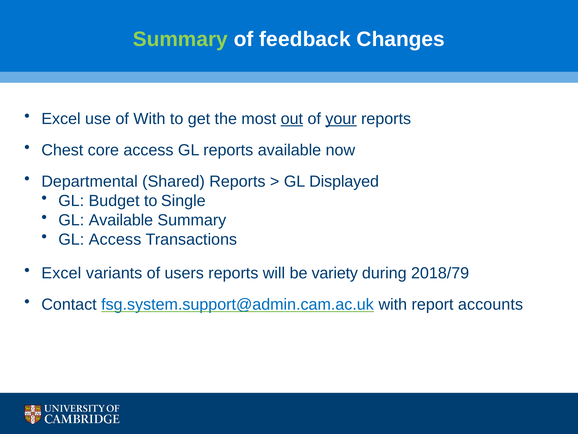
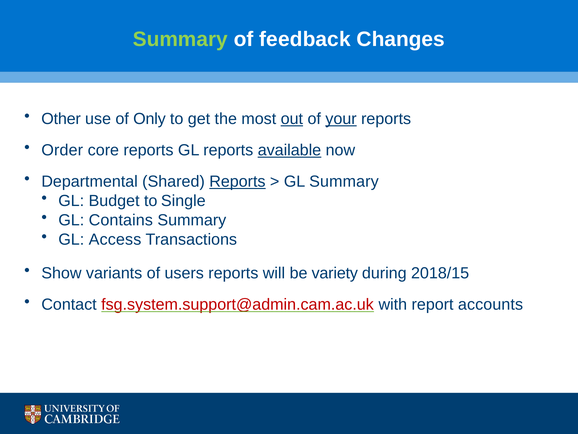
Excel at (61, 119): Excel -> Other
of With: With -> Only
Chest: Chest -> Order
core access: access -> reports
available at (289, 150) underline: none -> present
Reports at (237, 181) underline: none -> present
GL Displayed: Displayed -> Summary
GL Available: Available -> Contains
Excel at (61, 273): Excel -> Show
2018/79: 2018/79 -> 2018/15
fsg.system.support@admin.cam.ac.uk colour: blue -> red
